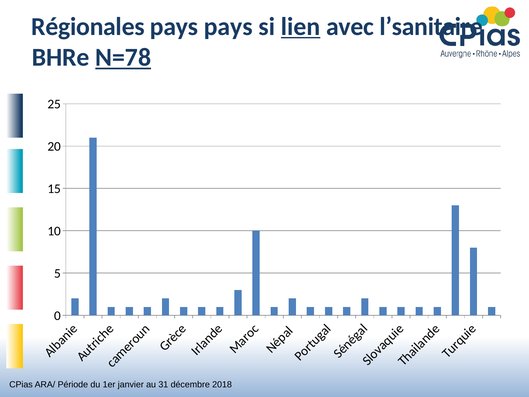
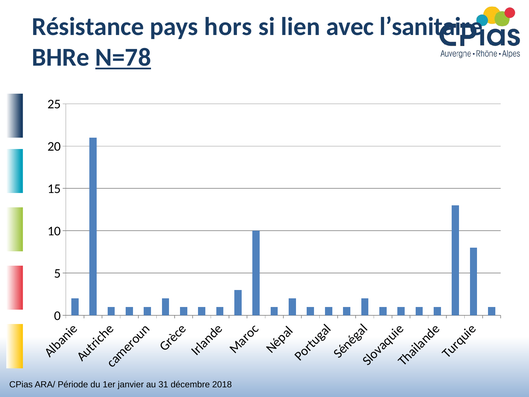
Régionales: Régionales -> Résistance
pays pays: pays -> hors
lien underline: present -> none
